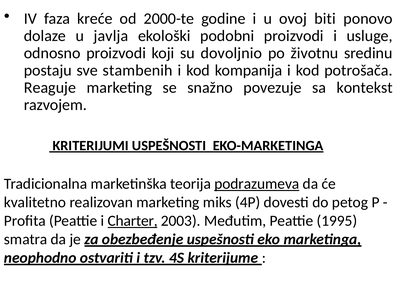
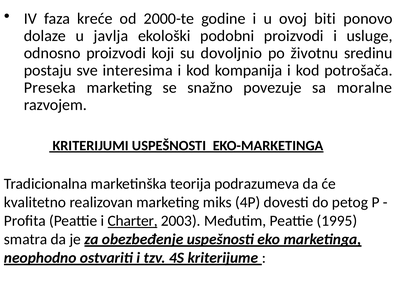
stambenih: stambenih -> interesima
Reaguje: Reaguje -> Preseka
kontekst: kontekst -> moralne
podrazumeva underline: present -> none
